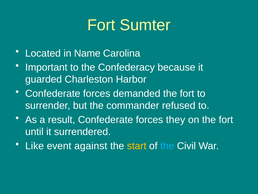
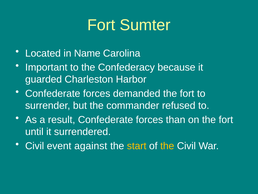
they: they -> than
Like at (35, 146): Like -> Civil
the at (167, 146) colour: light blue -> yellow
